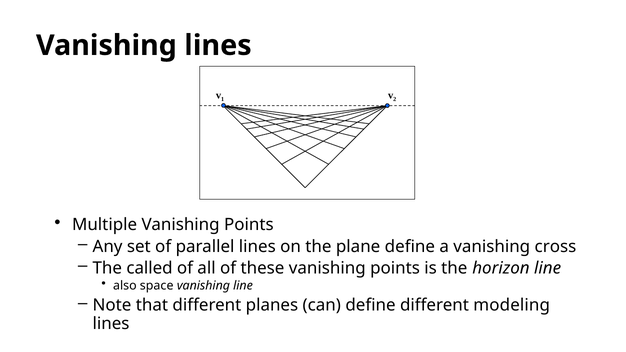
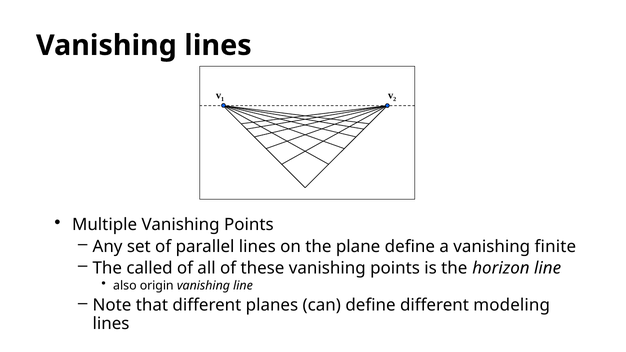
cross: cross -> finite
space: space -> origin
